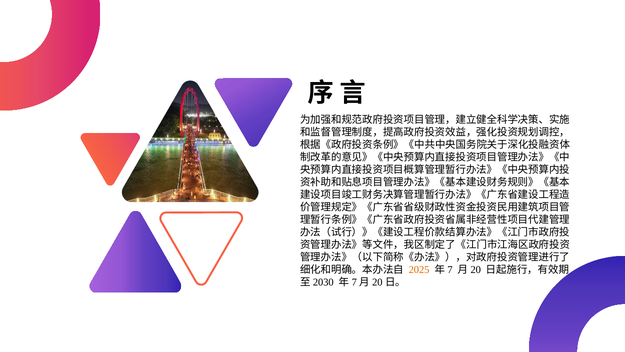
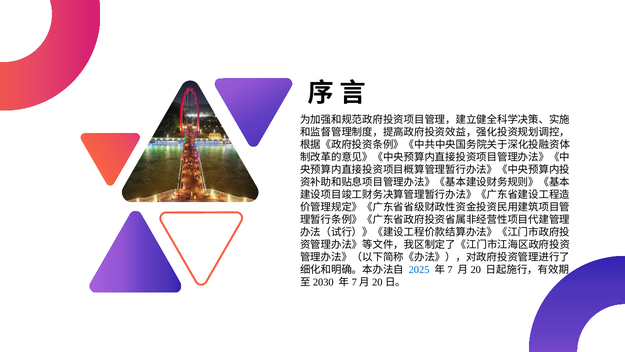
2025 colour: orange -> blue
